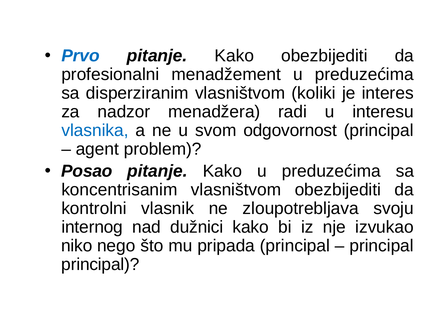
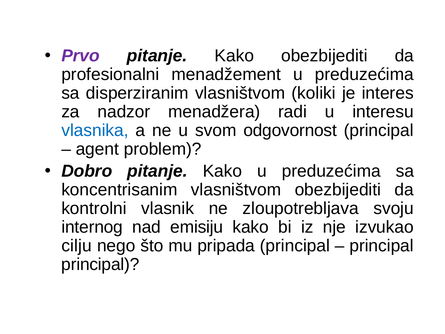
Prvo colour: blue -> purple
Posao: Posao -> Dobro
dužnici: dužnici -> emisiju
niko: niko -> cilju
